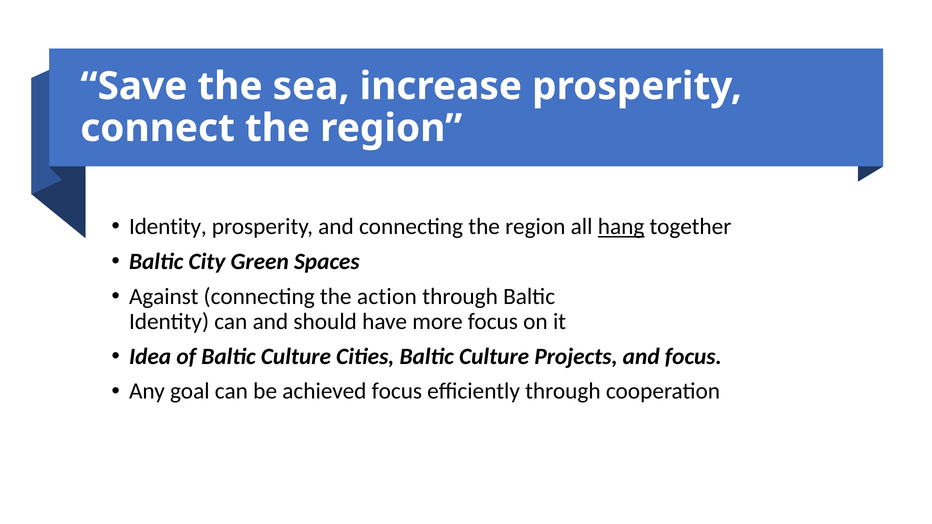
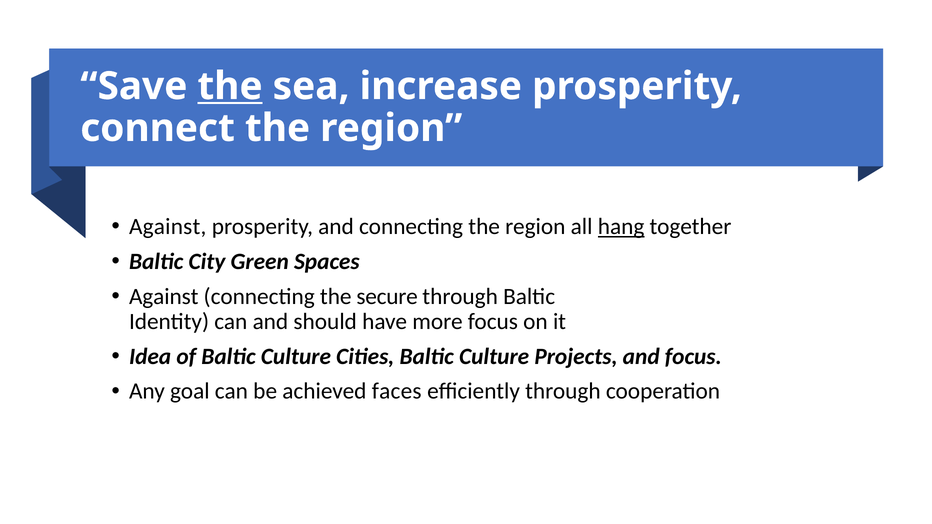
the at (230, 86) underline: none -> present
Identity at (168, 227): Identity -> Against
action: action -> secure
achieved focus: focus -> faces
